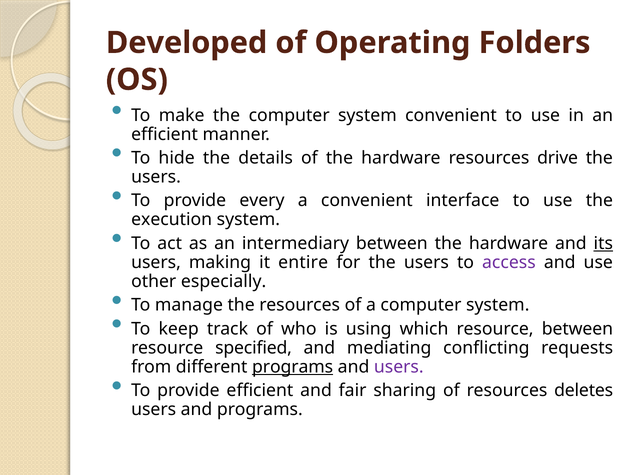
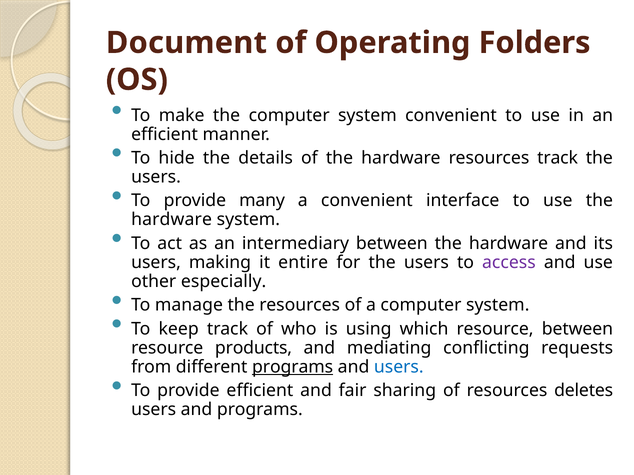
Developed: Developed -> Document
resources drive: drive -> track
every: every -> many
execution at (172, 220): execution -> hardware
its underline: present -> none
specified: specified -> products
users at (399, 367) colour: purple -> blue
